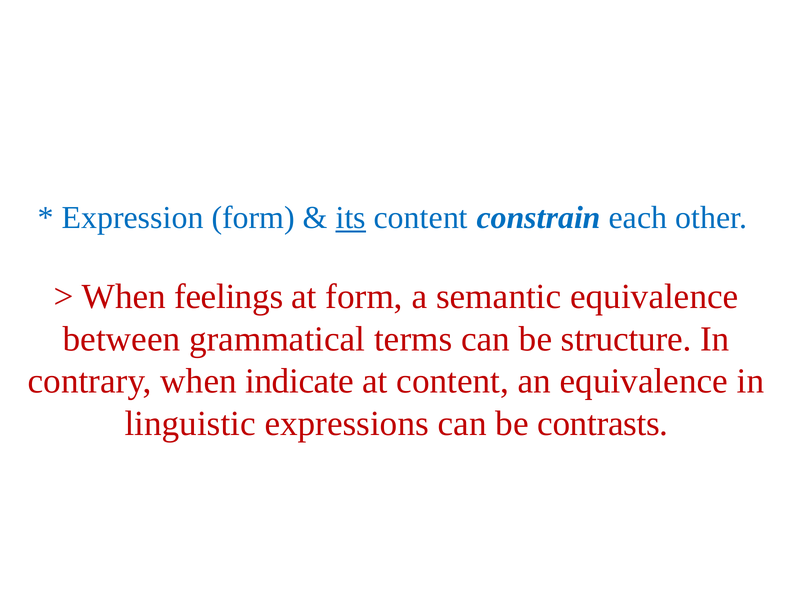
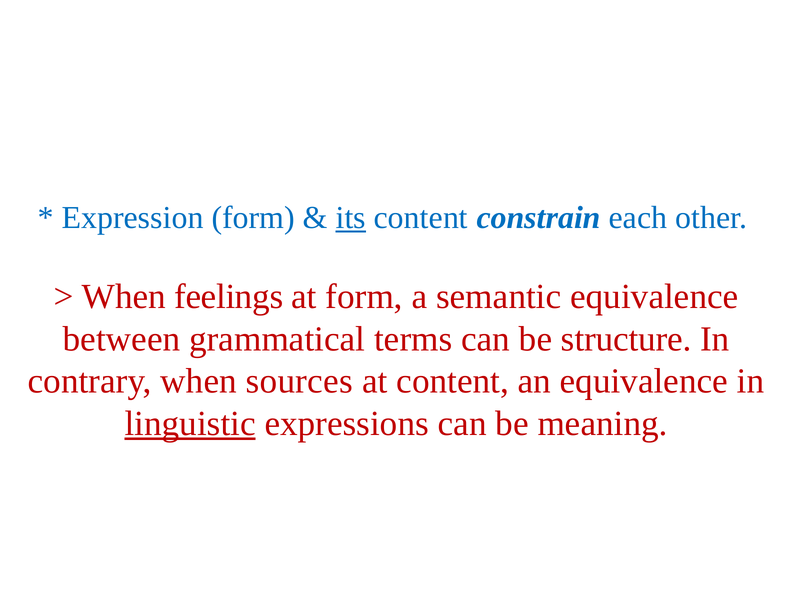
indicate: indicate -> sources
linguistic underline: none -> present
contrasts: contrasts -> meaning
